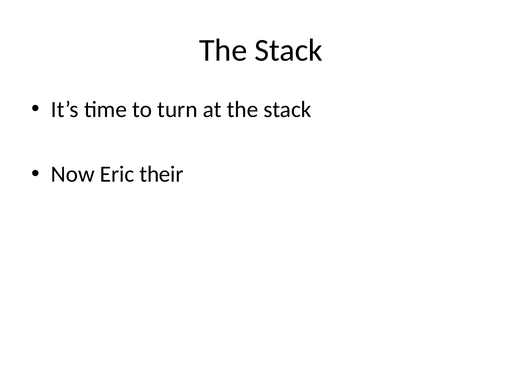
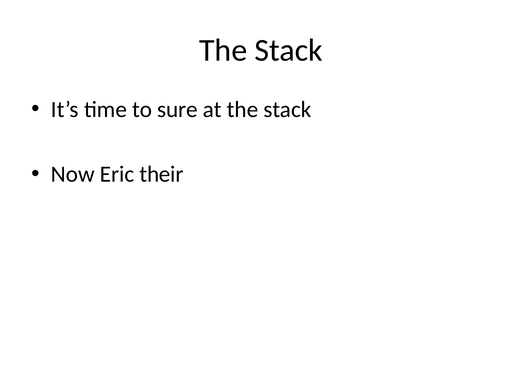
turn: turn -> sure
